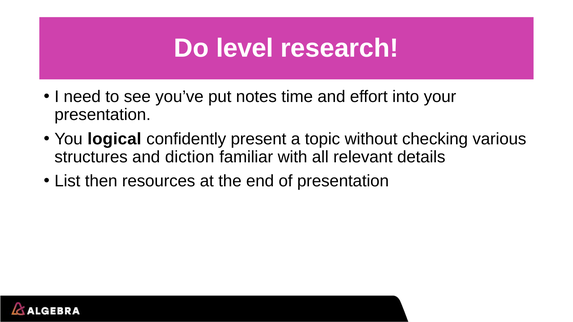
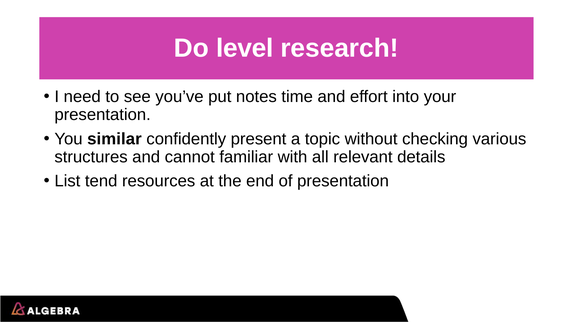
logical: logical -> similar
diction: diction -> cannot
then: then -> tend
